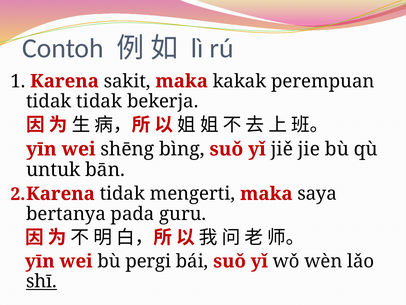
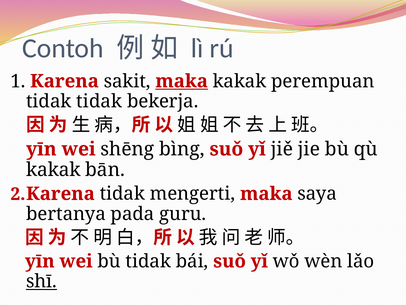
maka at (182, 81) underline: none -> present
untuk at (53, 170): untuk -> kakak
bù pergi: pergi -> tidak
